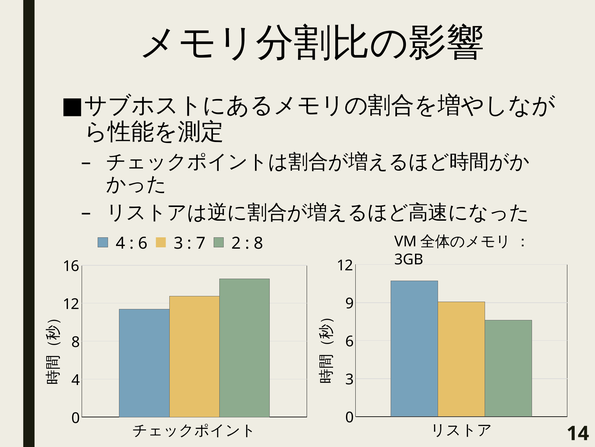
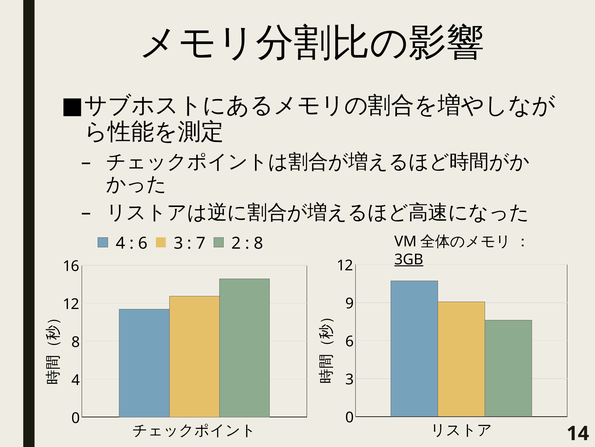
3GB underline: none -> present
